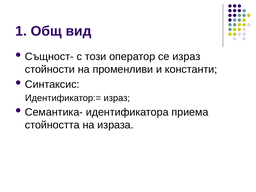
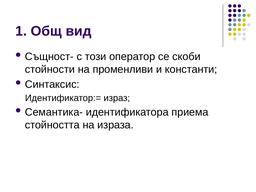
се израз: израз -> скоби
